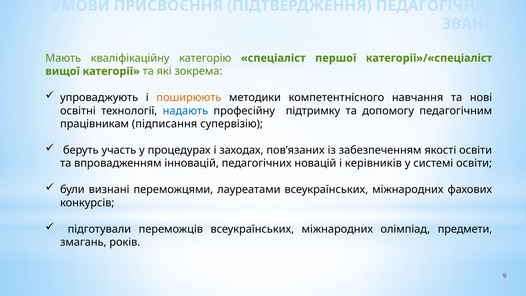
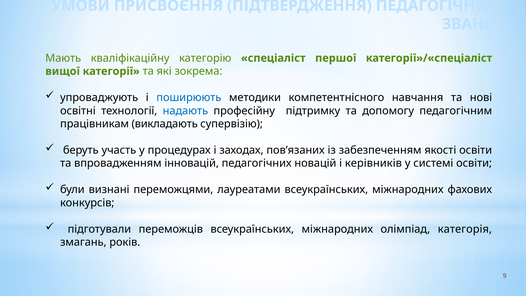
поширюють colour: orange -> blue
підписання: підписання -> викладають
предмети: предмети -> категорія
